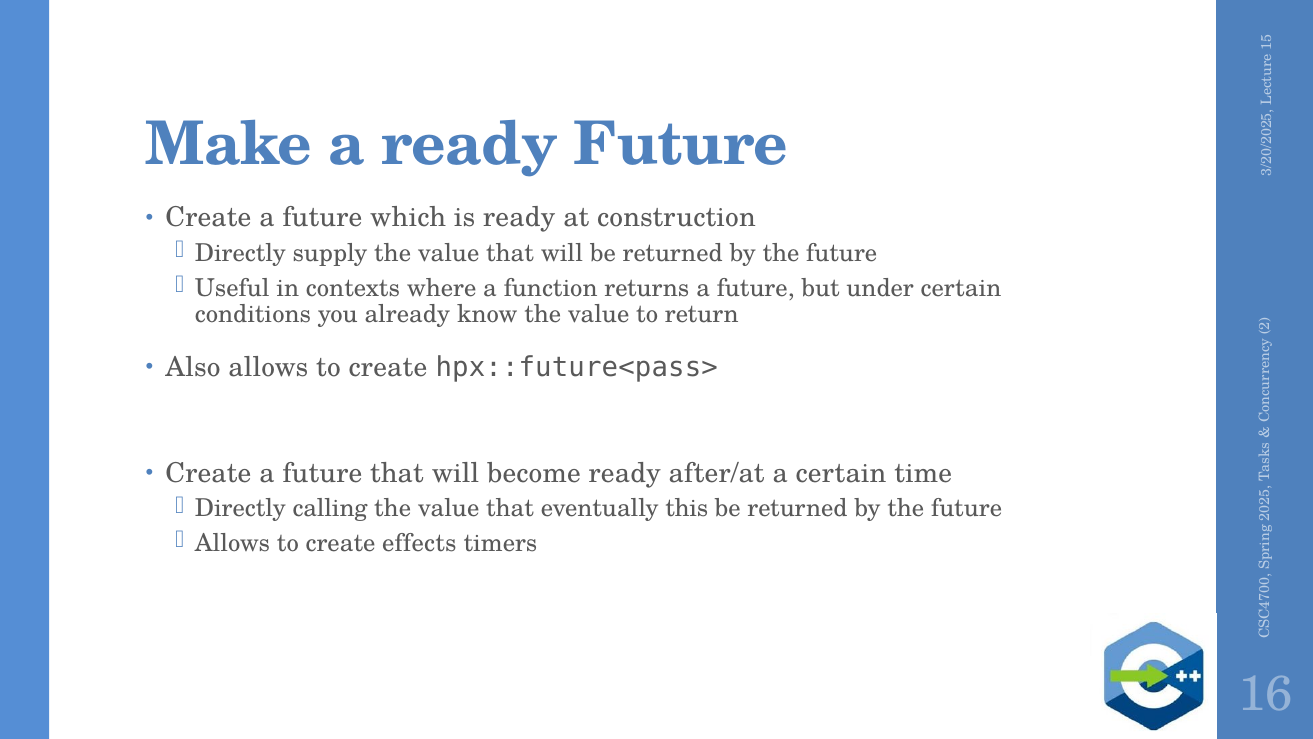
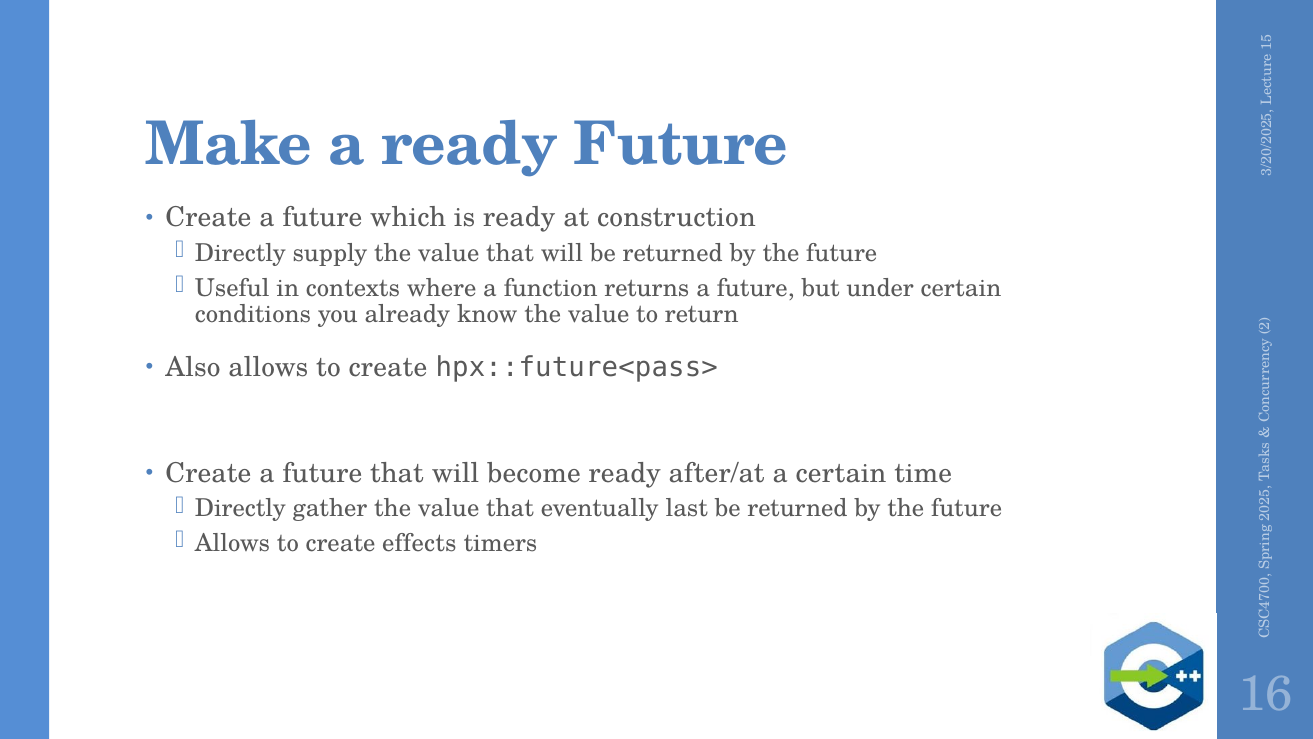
calling: calling -> gather
this: this -> last
